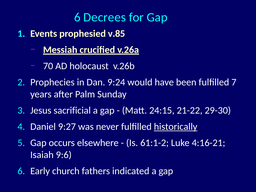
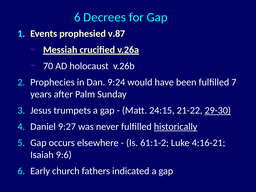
v.85: v.85 -> v.87
sacrificial: sacrificial -> trumpets
29-30 underline: none -> present
